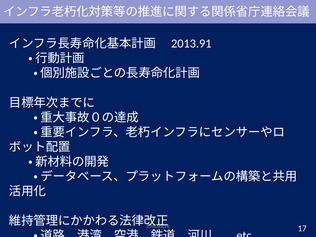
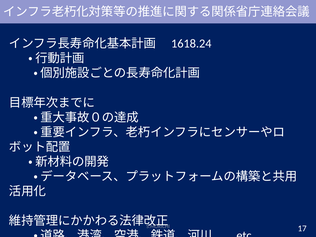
2013.91: 2013.91 -> 1618.24
